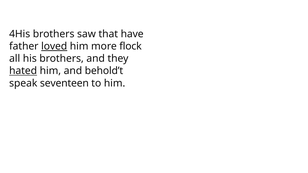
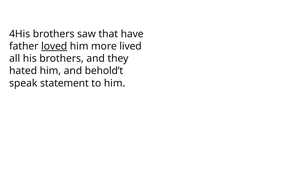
flock: flock -> lived
hated underline: present -> none
seventeen: seventeen -> statement
